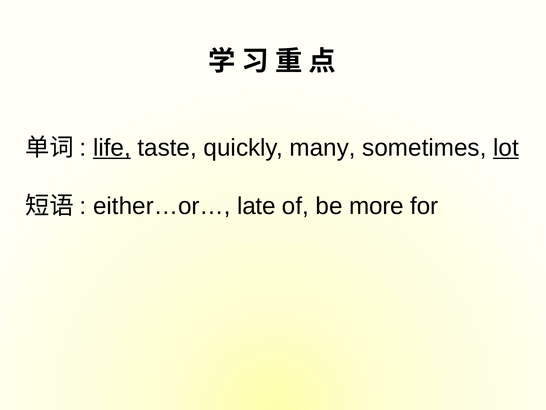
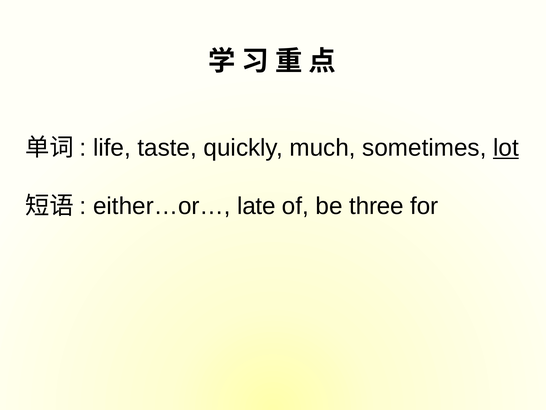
life underline: present -> none
many: many -> much
more: more -> three
